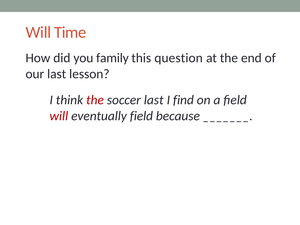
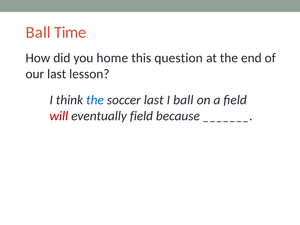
Will at (38, 32): Will -> Ball
family: family -> home
the at (95, 100) colour: red -> blue
I find: find -> ball
